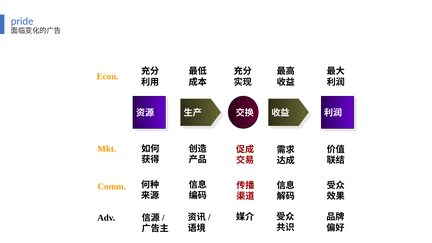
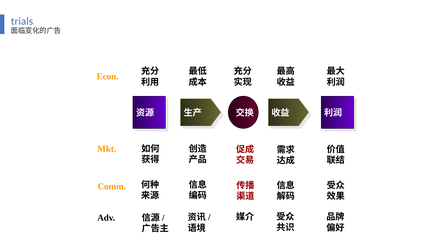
pride: pride -> trials
